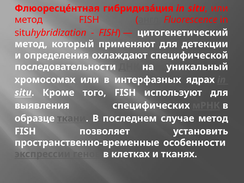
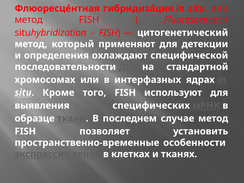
уникальный: уникальный -> стандартной
